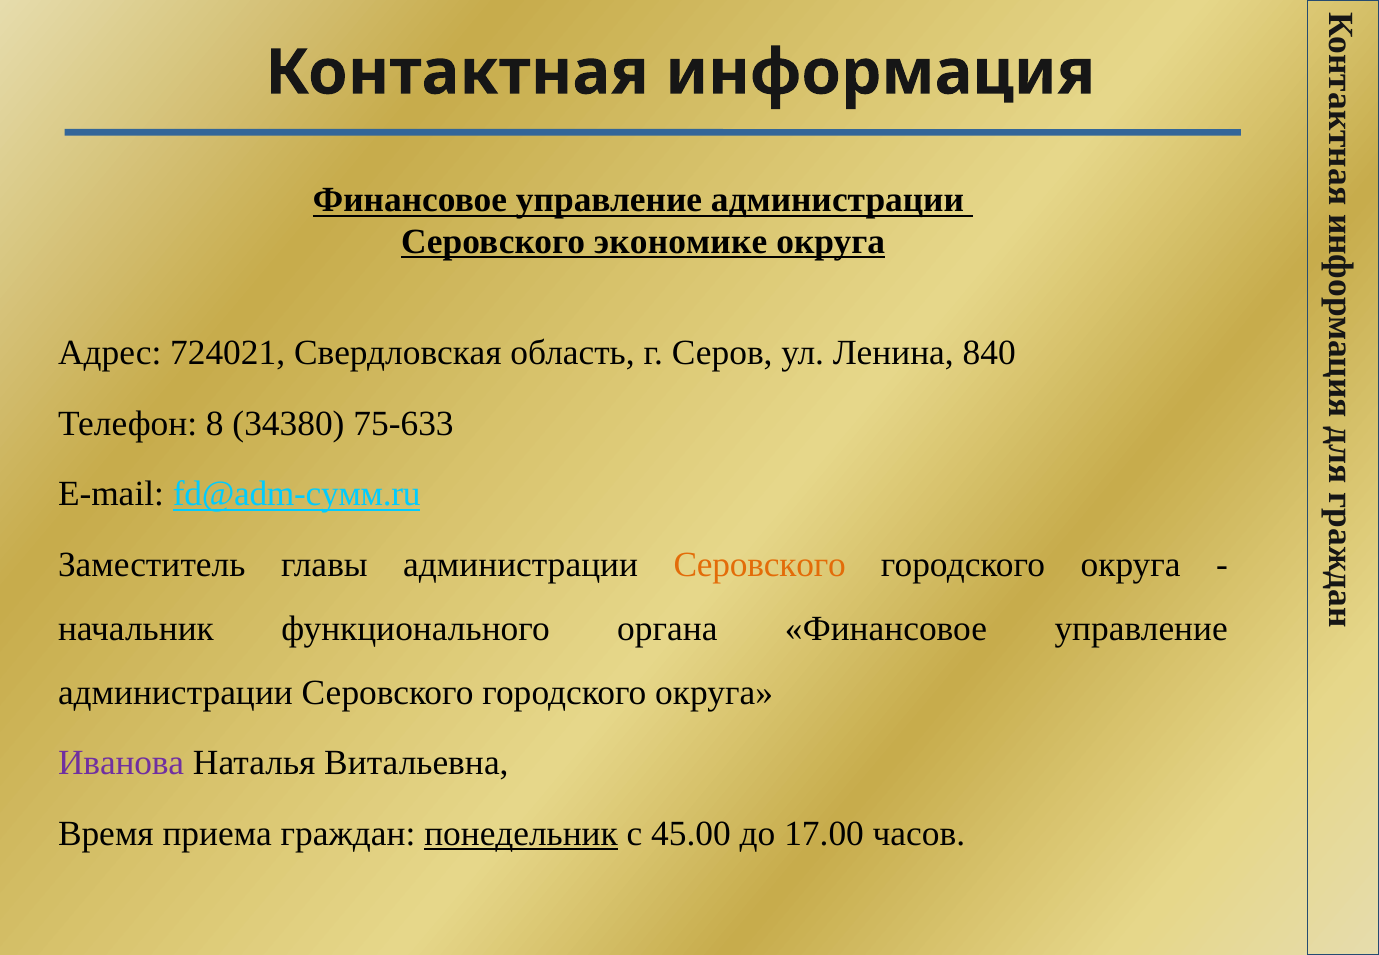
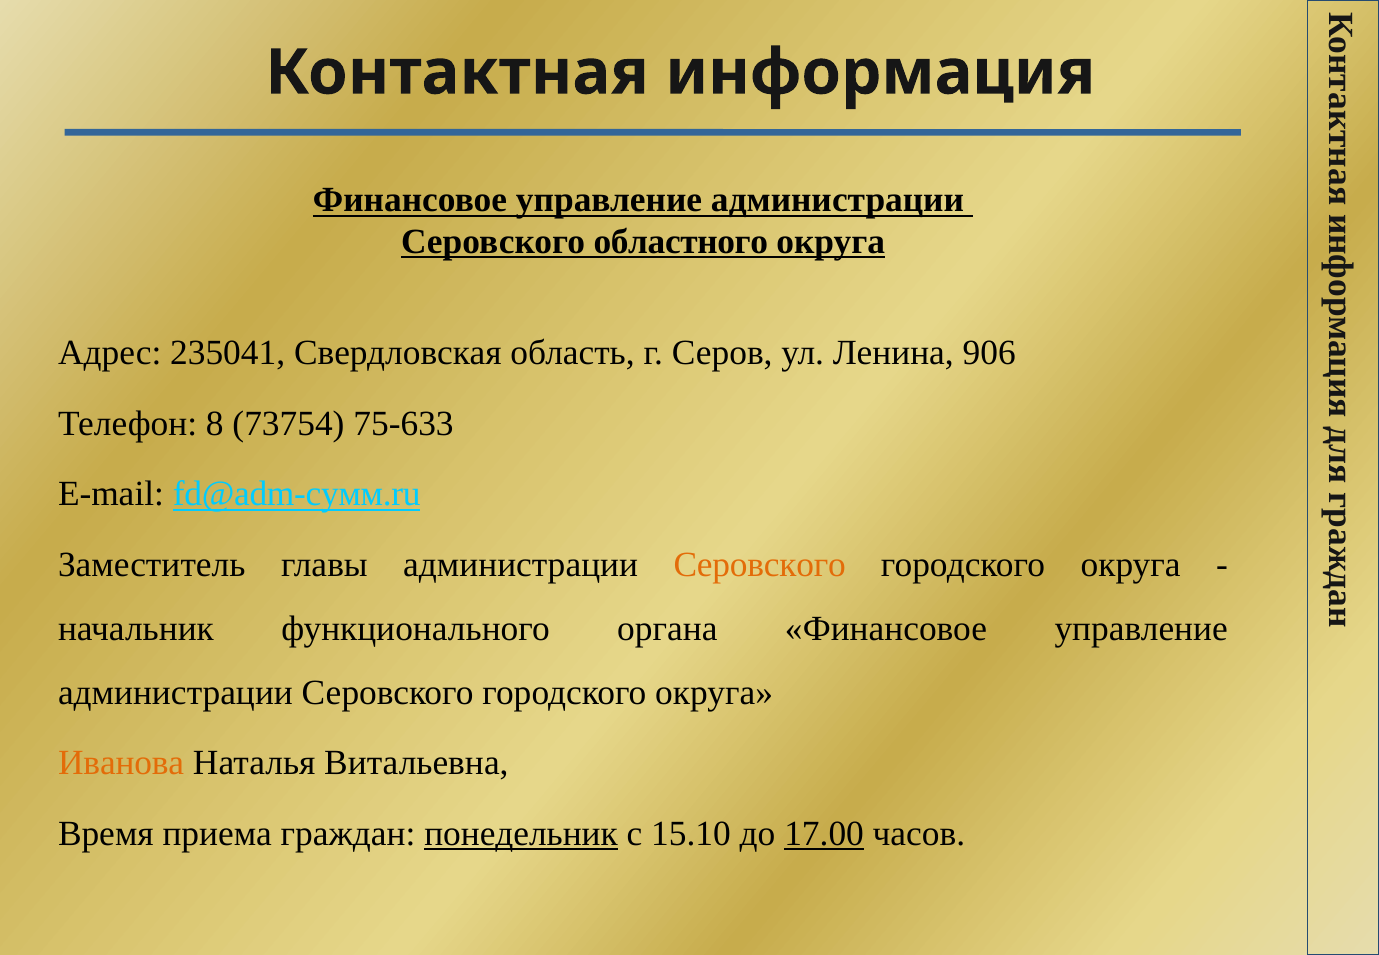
экономике: экономике -> областного
724021: 724021 -> 235041
840: 840 -> 906
34380: 34380 -> 73754
Иванова colour: purple -> orange
45.00: 45.00 -> 15.10
17.00 underline: none -> present
